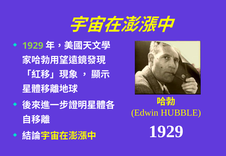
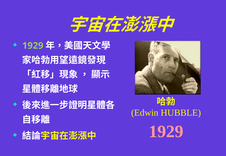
1929 at (166, 132) colour: white -> pink
